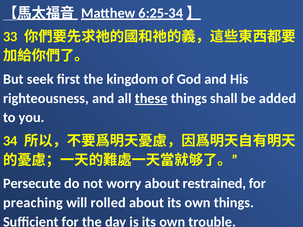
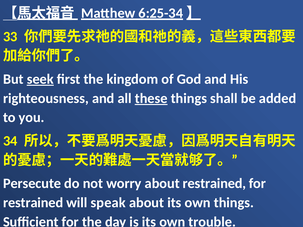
seek underline: none -> present
preaching at (33, 203): preaching -> restrained
rolled: rolled -> speak
